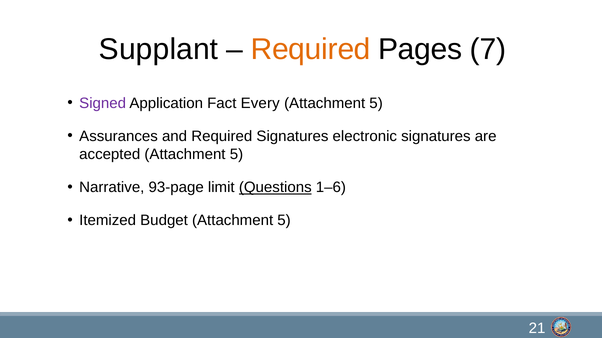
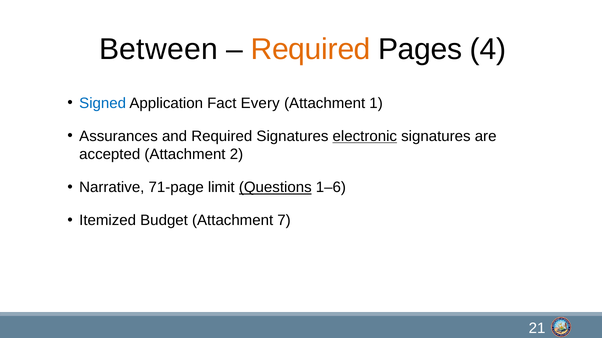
Supplant: Supplant -> Between
7: 7 -> 4
Signed colour: purple -> blue
5 at (376, 103): 5 -> 1
electronic underline: none -> present
accepted Attachment 5: 5 -> 2
93-page: 93-page -> 71-page
Budget Attachment 5: 5 -> 7
